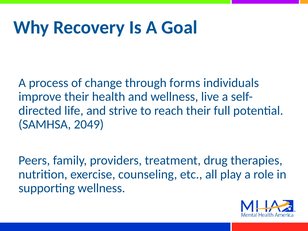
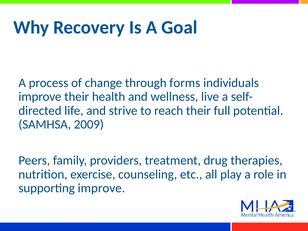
2049: 2049 -> 2009
supporting wellness: wellness -> improve
